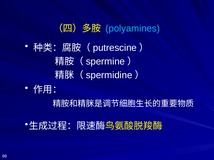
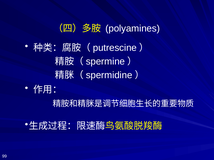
polyamines colour: light blue -> white
